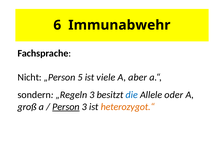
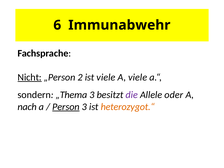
Nicht underline: none -> present
5: 5 -> 2
A aber: aber -> viele
„Regeln: „Regeln -> „Thema
die colour: blue -> purple
groß: groß -> nach
